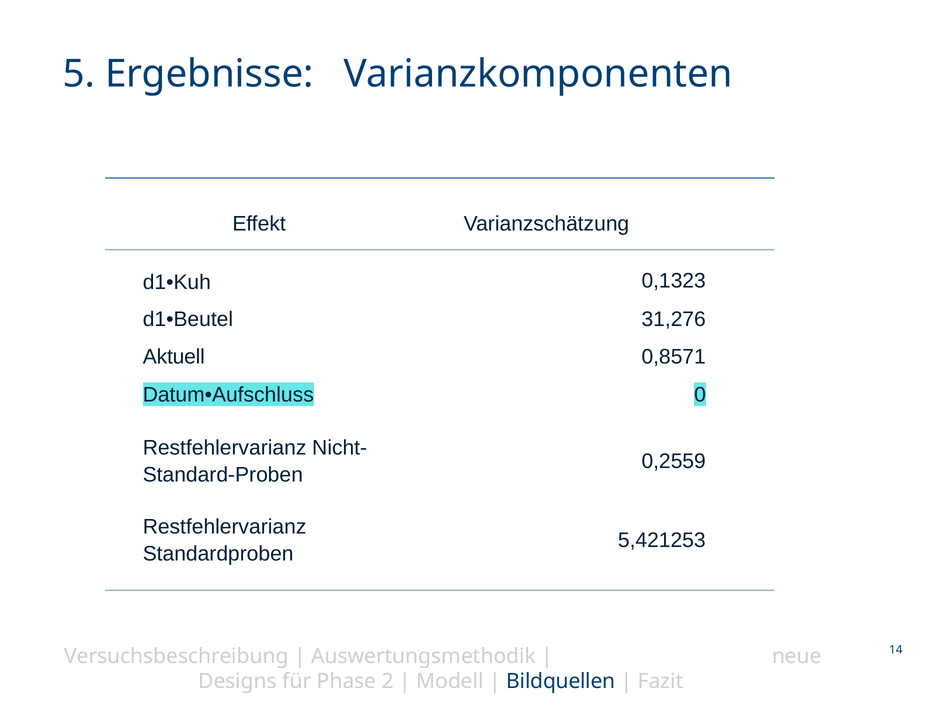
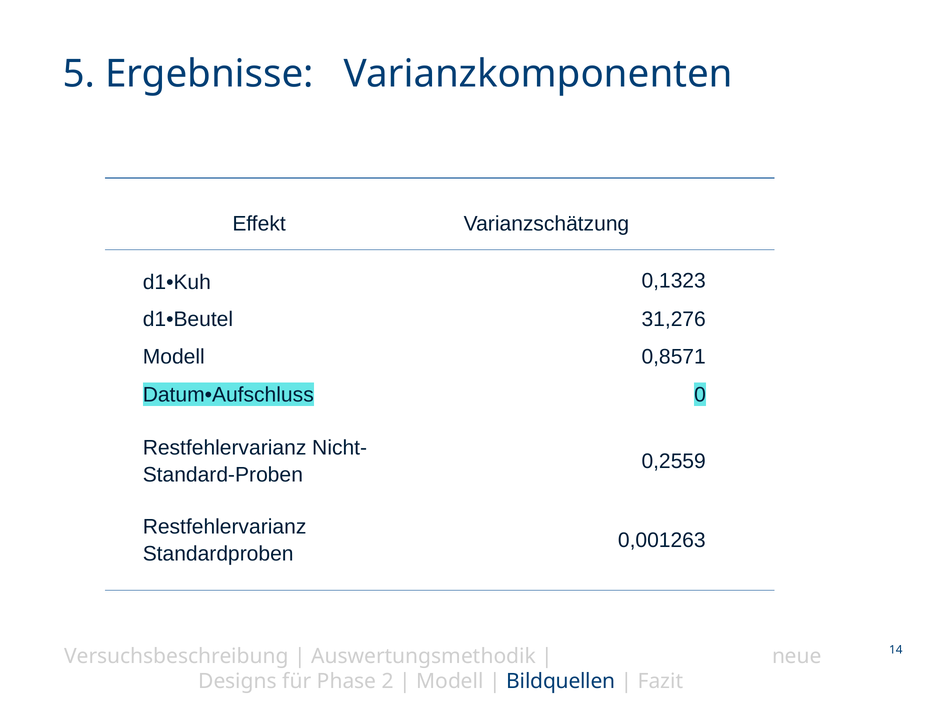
Aktuell at (174, 357): Aktuell -> Modell
5,421253: 5,421253 -> 0,001263
